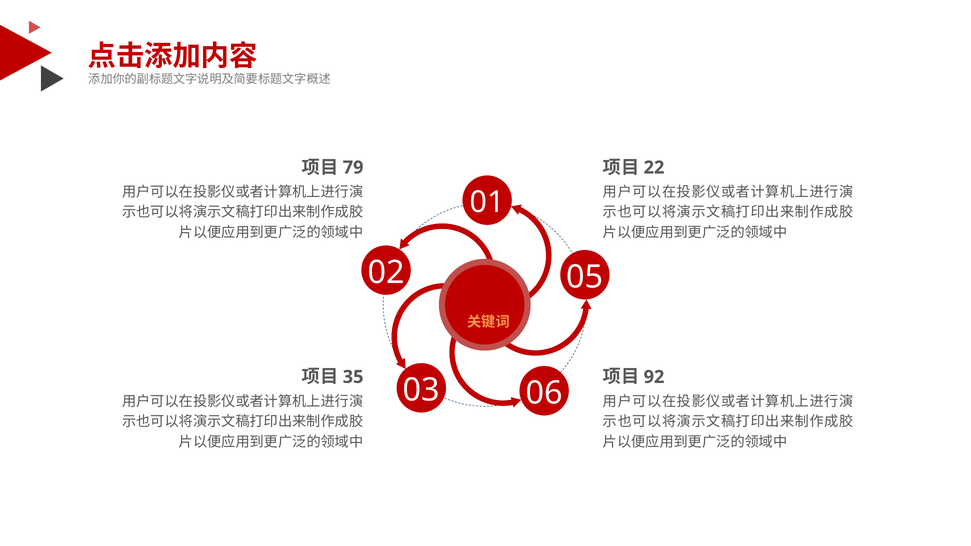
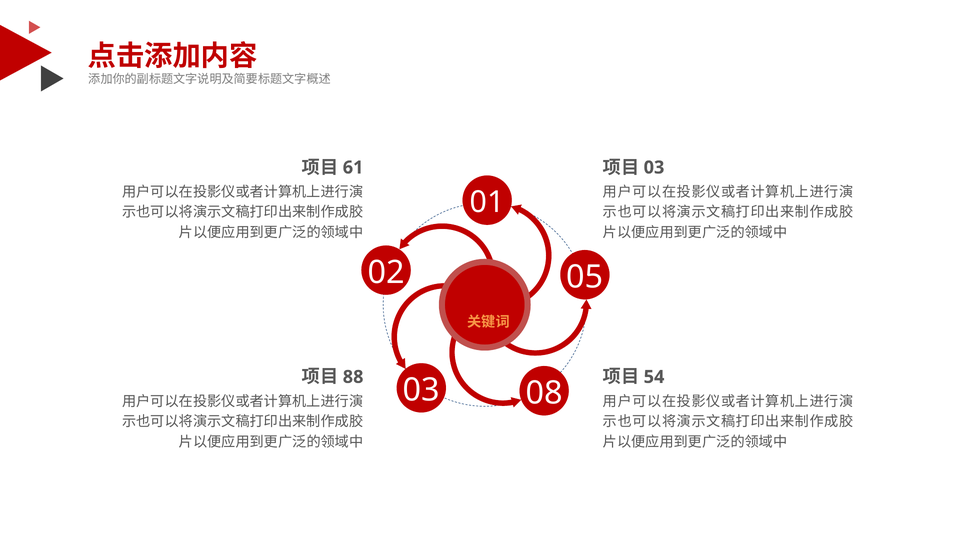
79: 79 -> 61
22 at (654, 168): 22 -> 03
35: 35 -> 88
92: 92 -> 54
06: 06 -> 08
